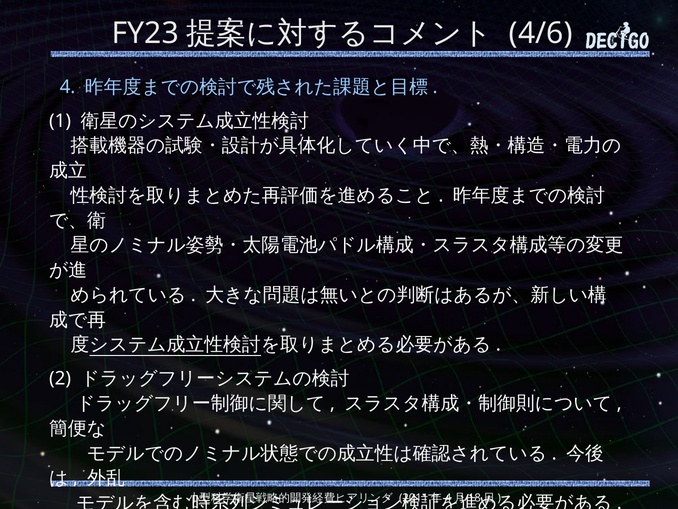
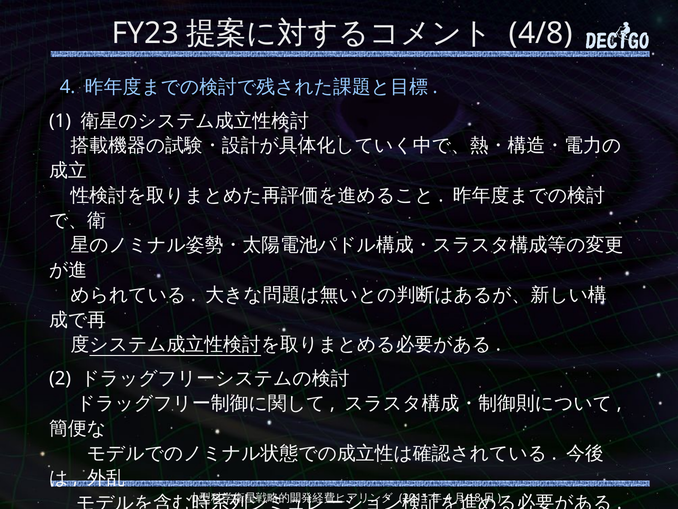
4/6: 4/6 -> 4/8
